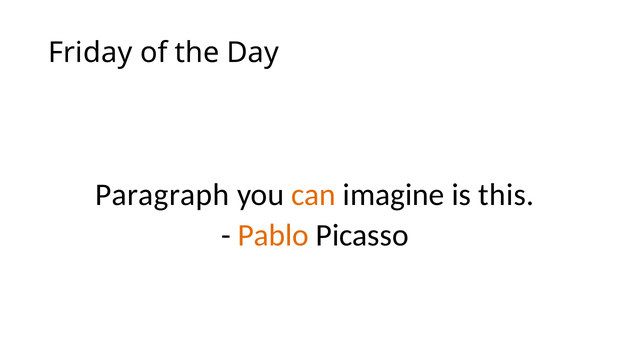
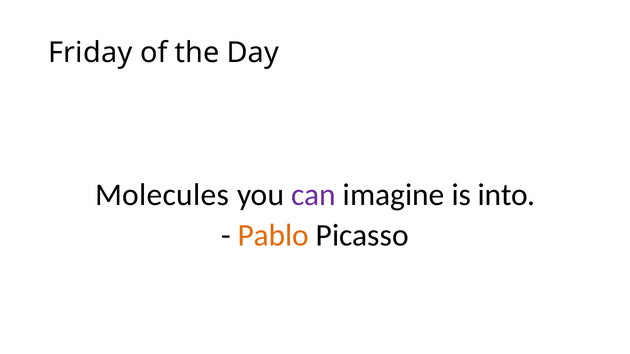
Paragraph: Paragraph -> Molecules
can colour: orange -> purple
this: this -> into
